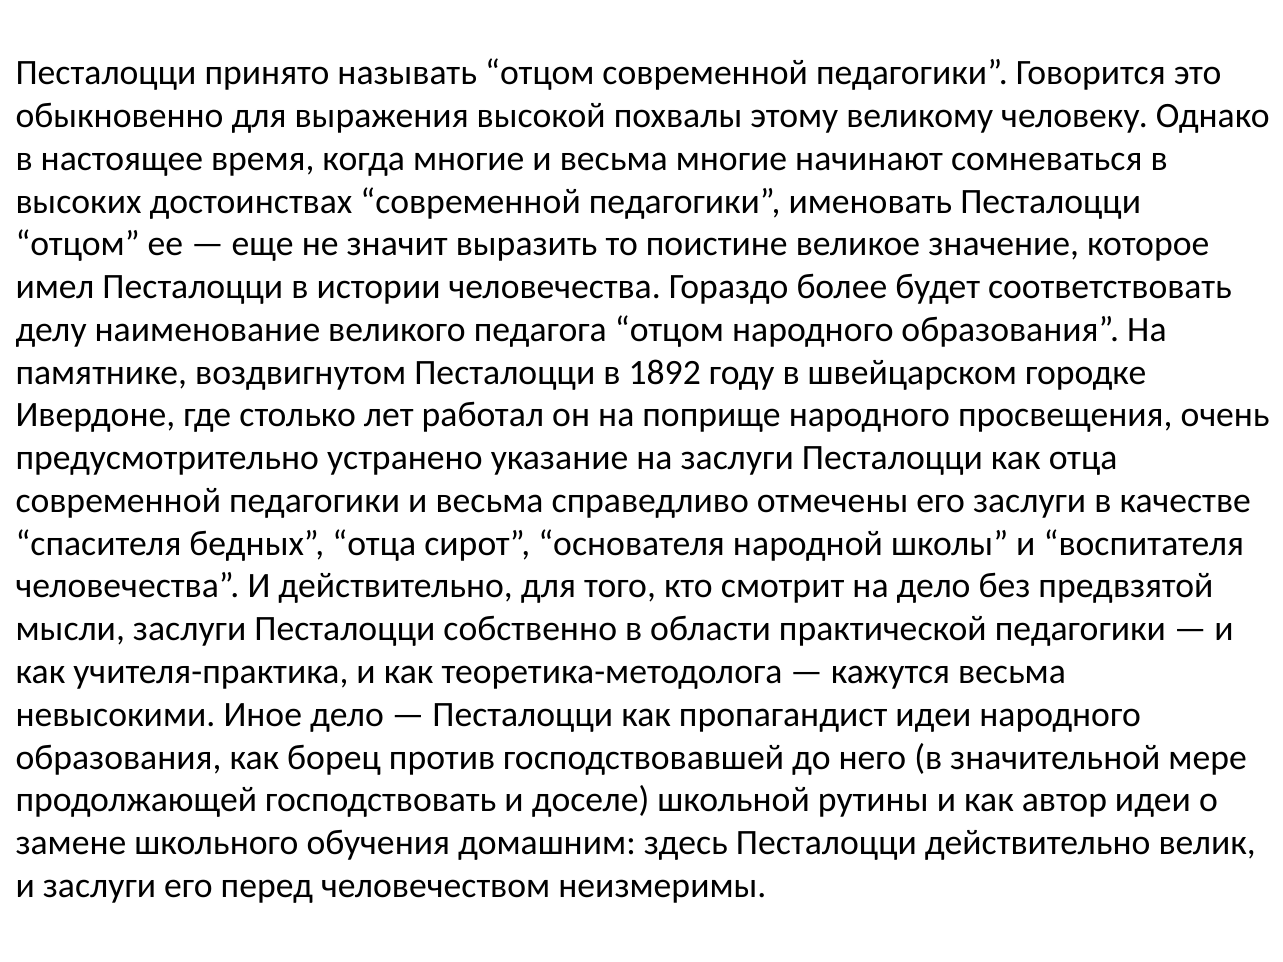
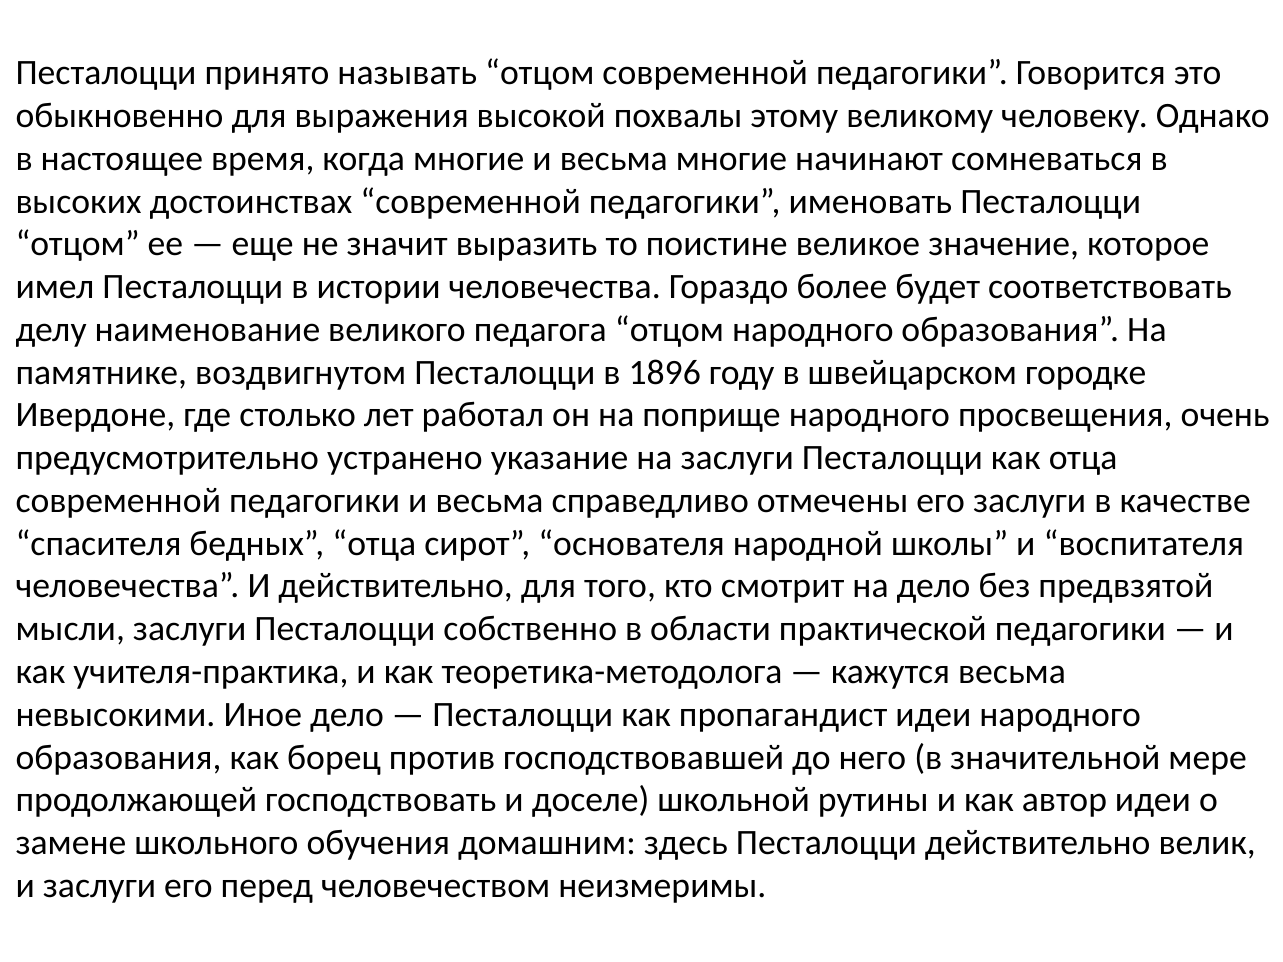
1892: 1892 -> 1896
